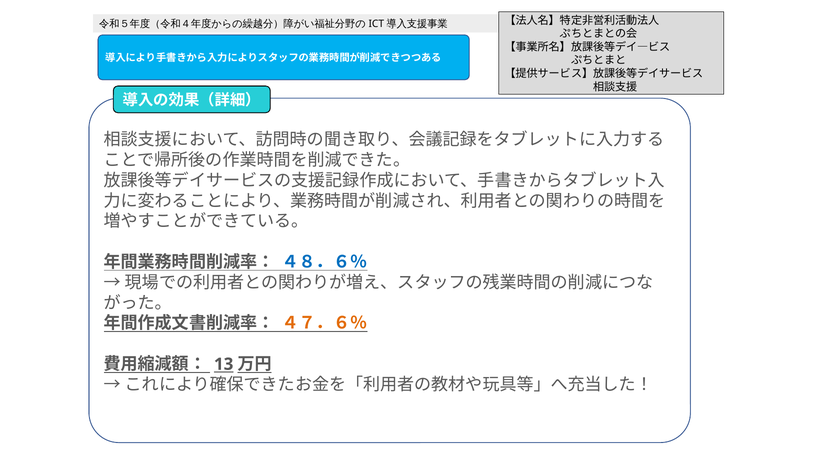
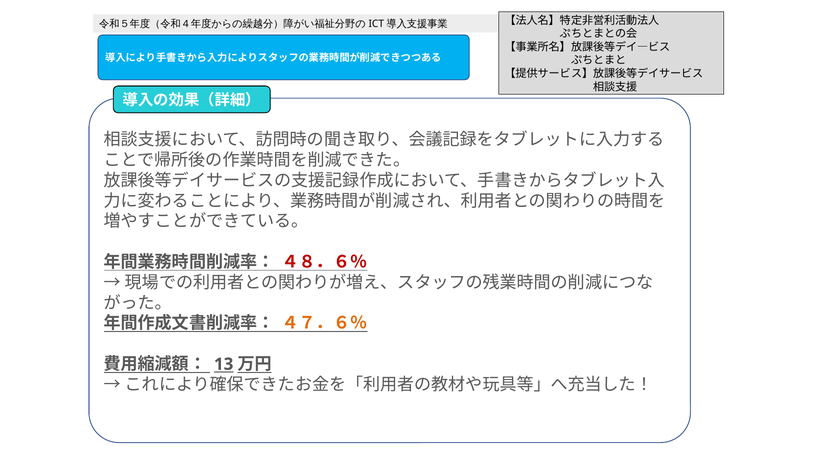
４８．６％ colour: blue -> red
